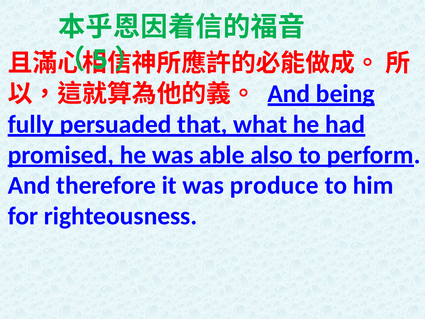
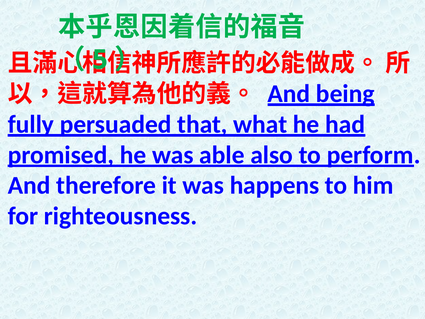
produce: produce -> happens
